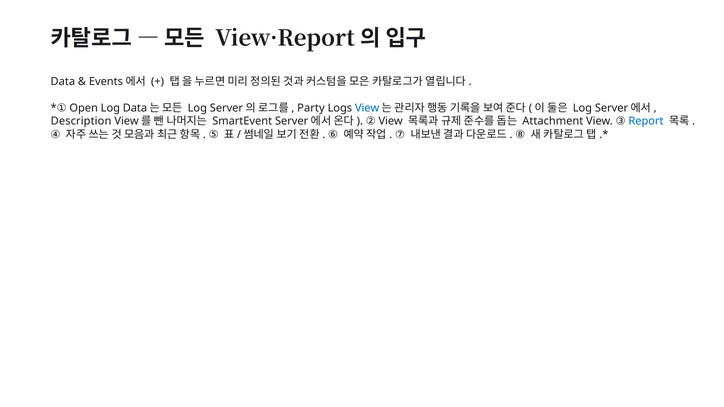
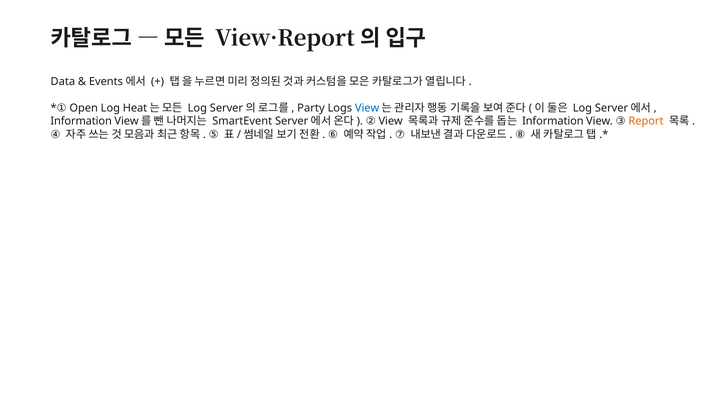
Log Data: Data -> Heat
Attachment at (553, 121): Attachment -> Information
Report colour: blue -> orange
Description at (81, 121): Description -> Information
